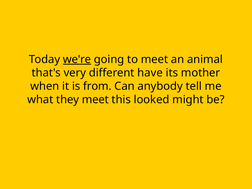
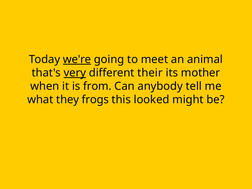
very underline: none -> present
have: have -> their
they meet: meet -> frogs
